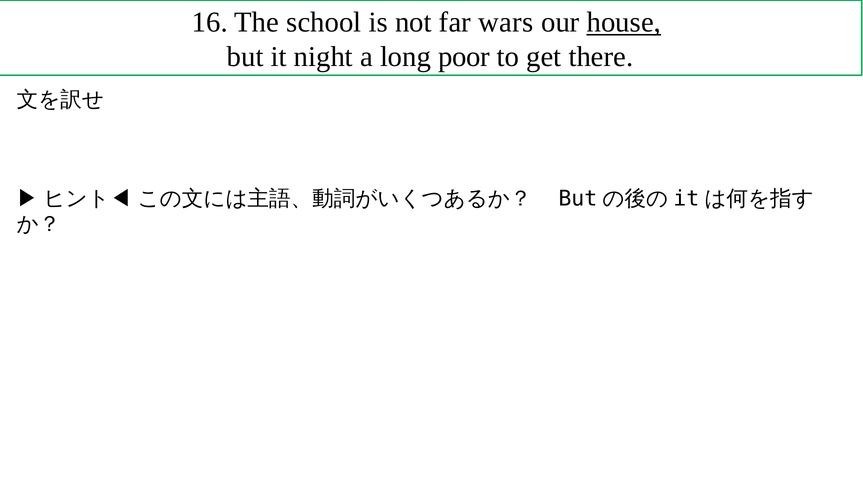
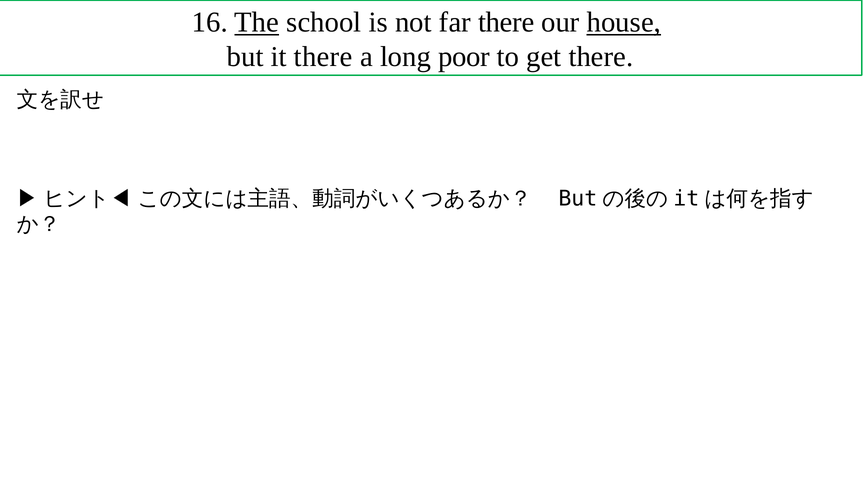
The underline: none -> present
far wars: wars -> there
it night: night -> there
